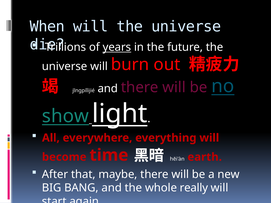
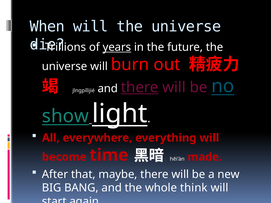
there at (140, 87) underline: none -> present
earth: earth -> made
really: really -> think
